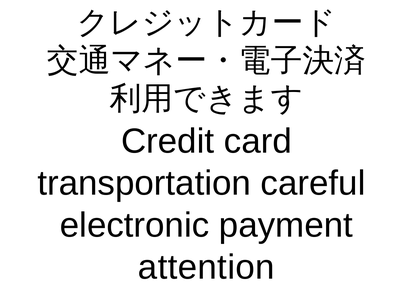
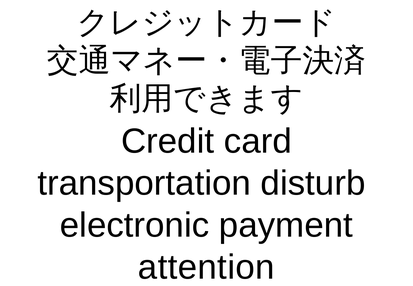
careful: careful -> disturb
